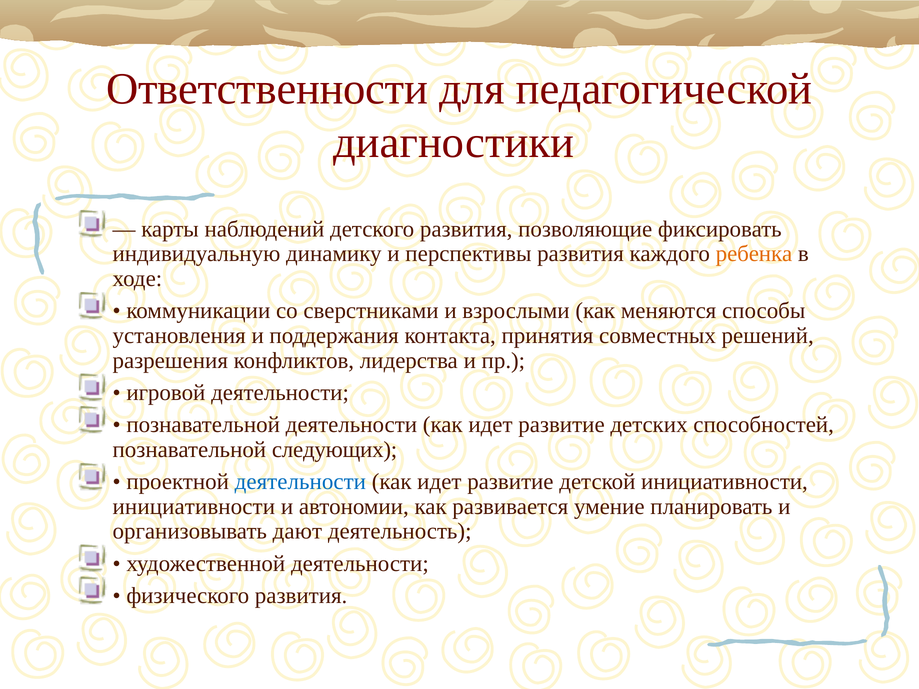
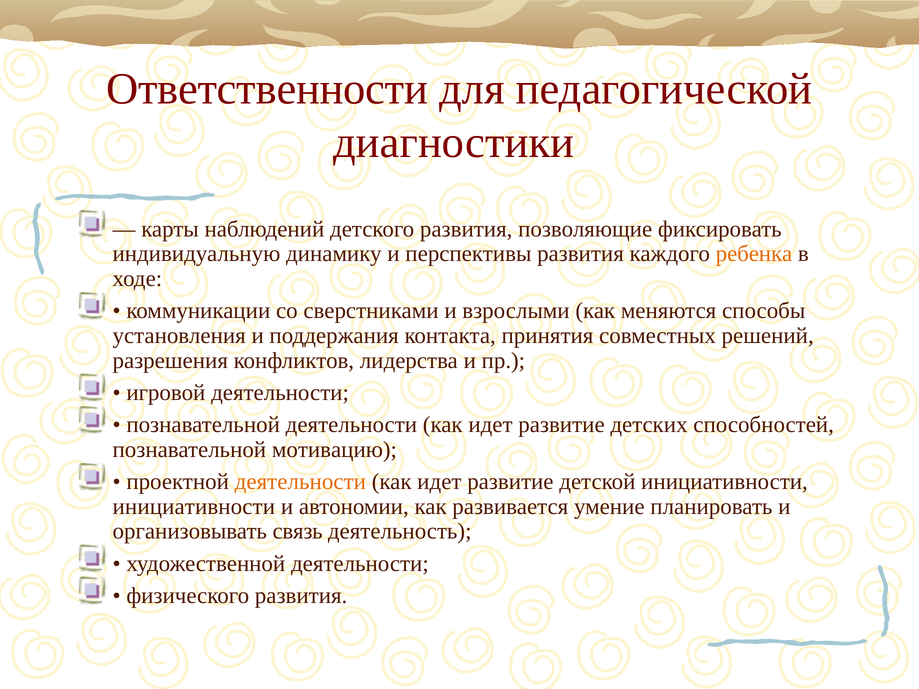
следующих: следующих -> мотивацию
деятельности at (300, 482) colour: blue -> orange
дают: дают -> связь
